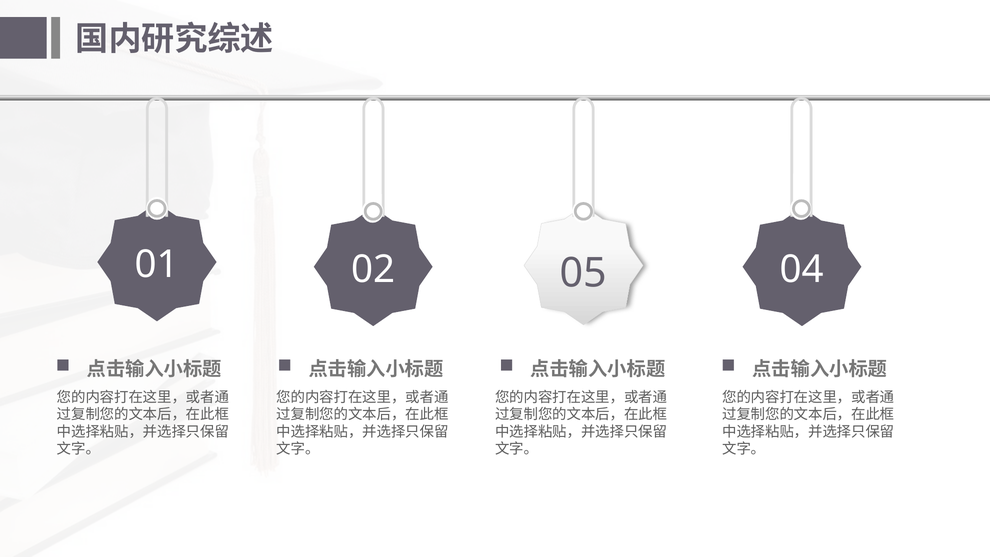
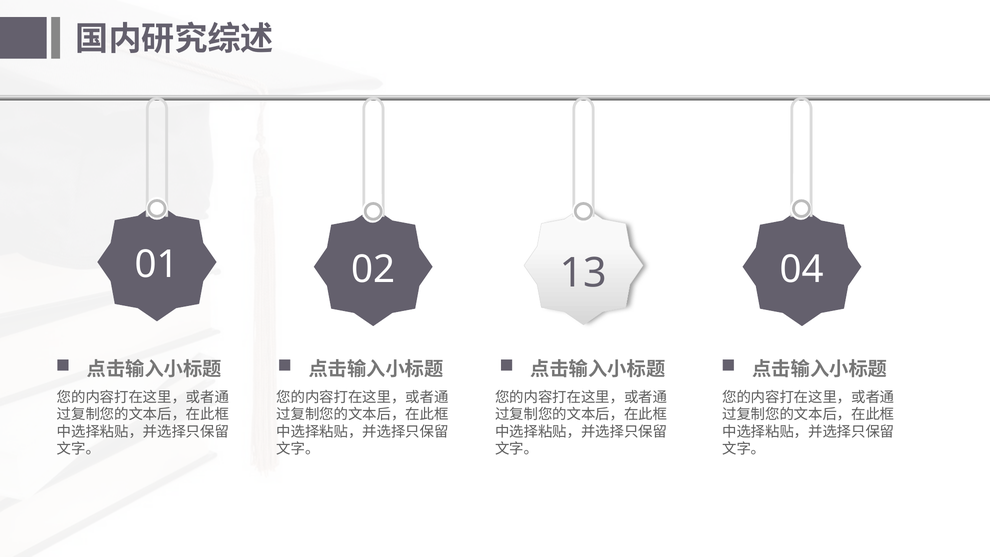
05: 05 -> 13
